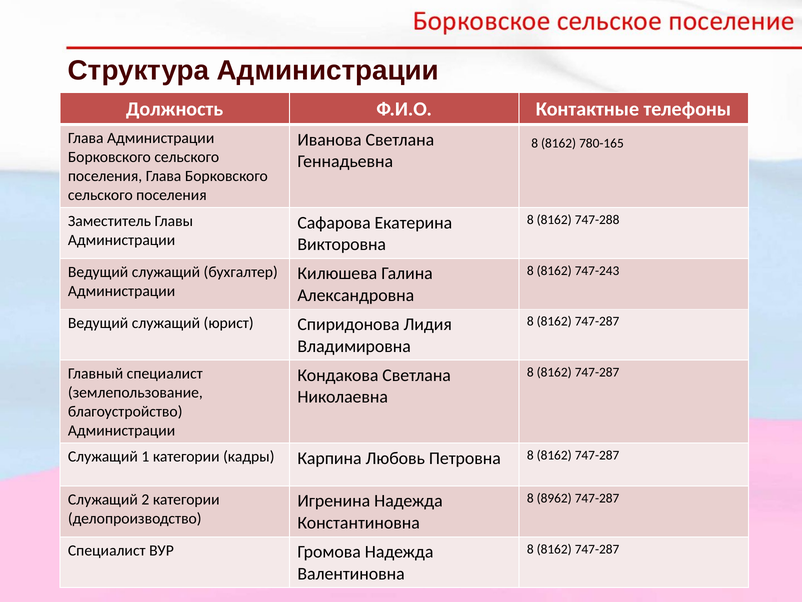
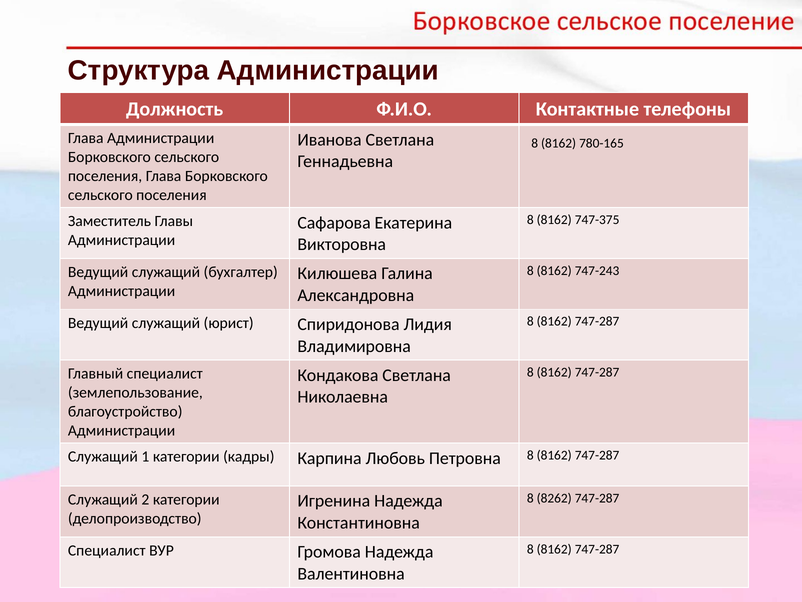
747-288: 747-288 -> 747-375
8962: 8962 -> 8262
